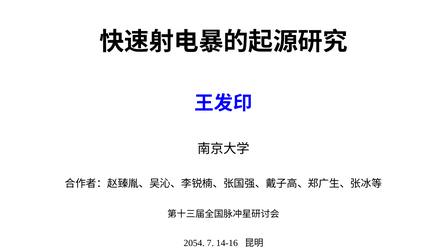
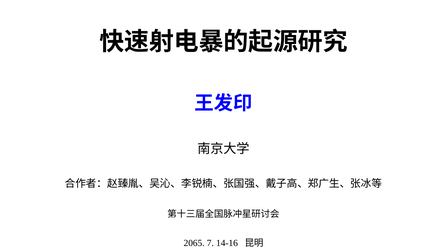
2054: 2054 -> 2065
